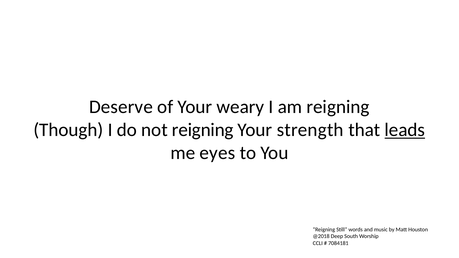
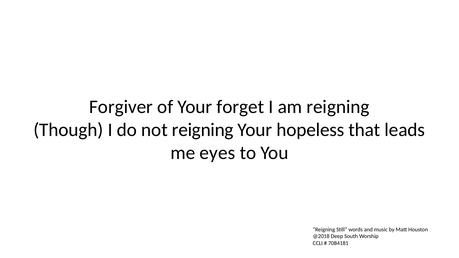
Deserve: Deserve -> Forgiver
weary: weary -> forget
strength: strength -> hopeless
leads underline: present -> none
